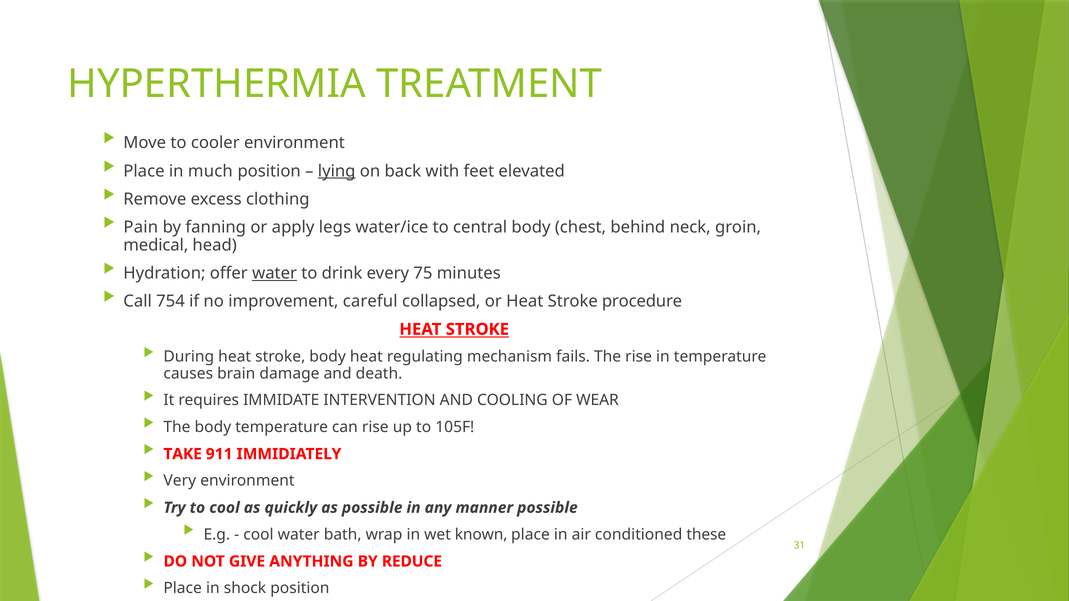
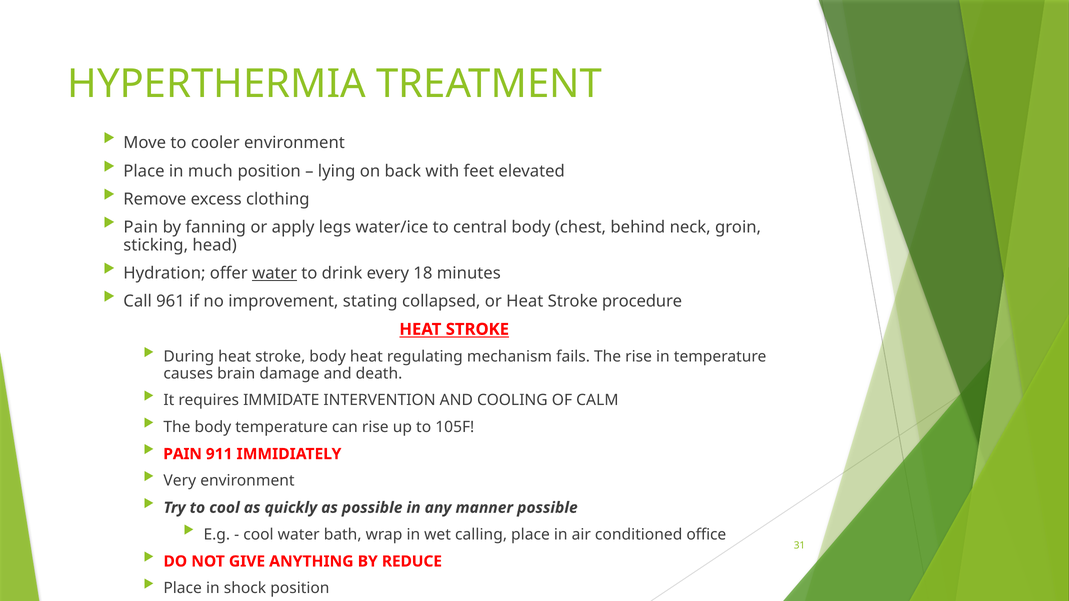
lying underline: present -> none
medical: medical -> sticking
75: 75 -> 18
754: 754 -> 961
careful: careful -> stating
WEAR: WEAR -> CALM
TAKE at (183, 454): TAKE -> PAIN
known: known -> calling
these: these -> office
